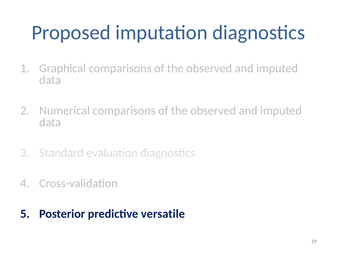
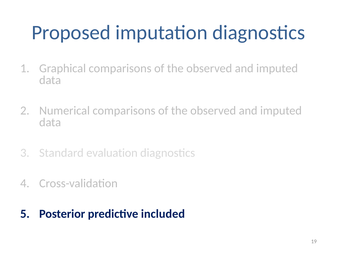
versatile: versatile -> included
